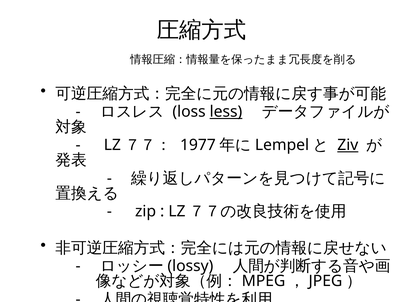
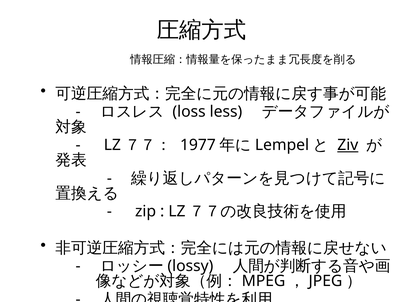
less underline: present -> none
